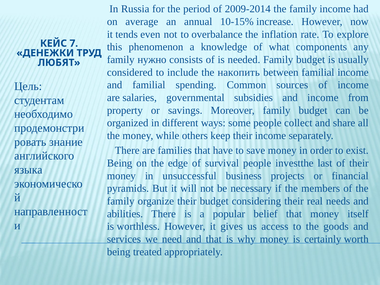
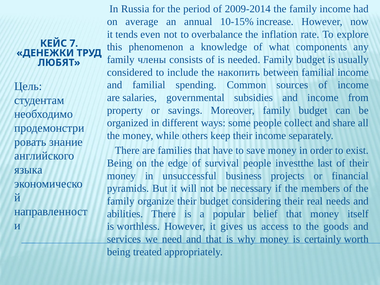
нужно: нужно -> члены
